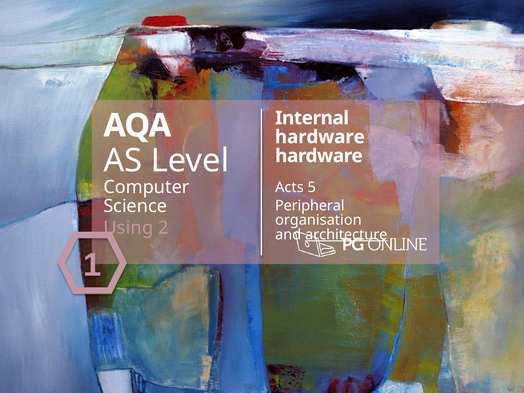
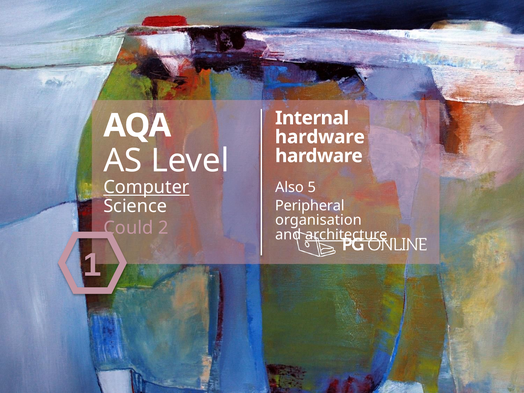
Computer underline: none -> present
Acts: Acts -> Also
Using: Using -> Could
